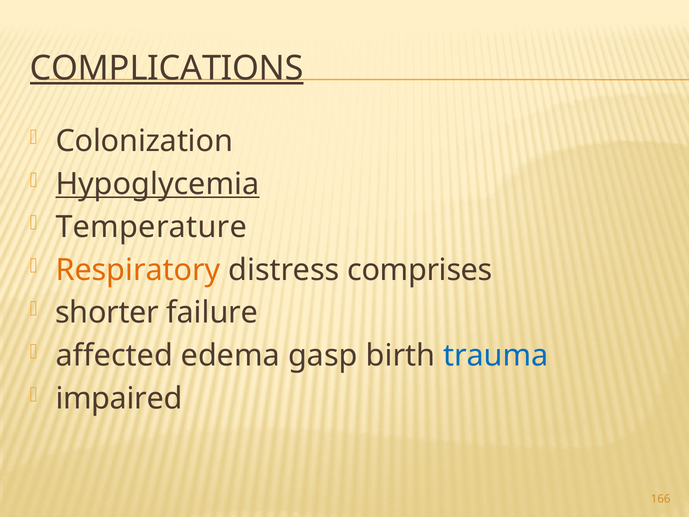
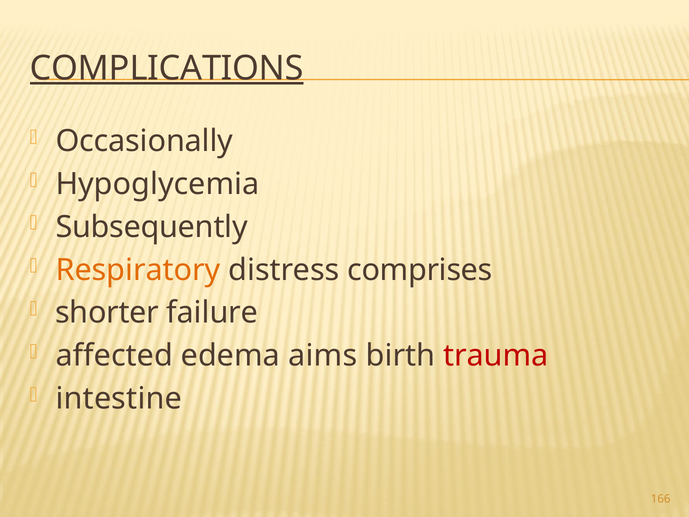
Colonization: Colonization -> Occasionally
Hypoglycemia underline: present -> none
Temperature: Temperature -> Subsequently
gasp: gasp -> aims
trauma colour: blue -> red
impaired: impaired -> intestine
